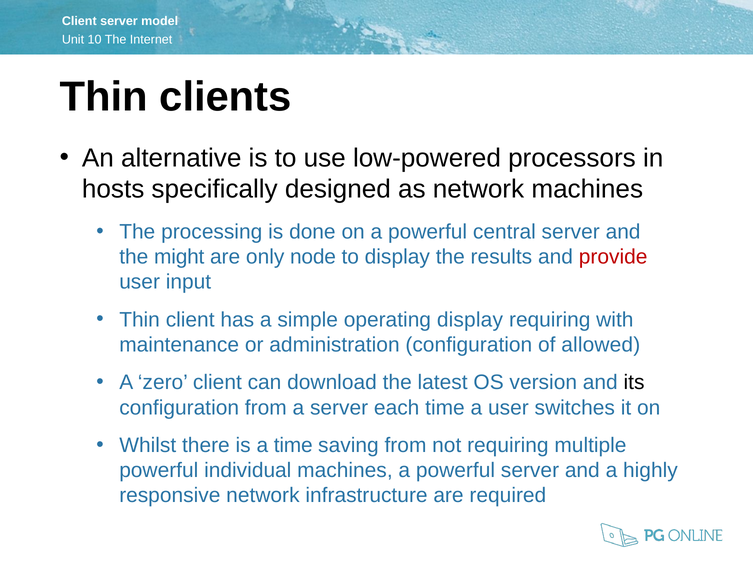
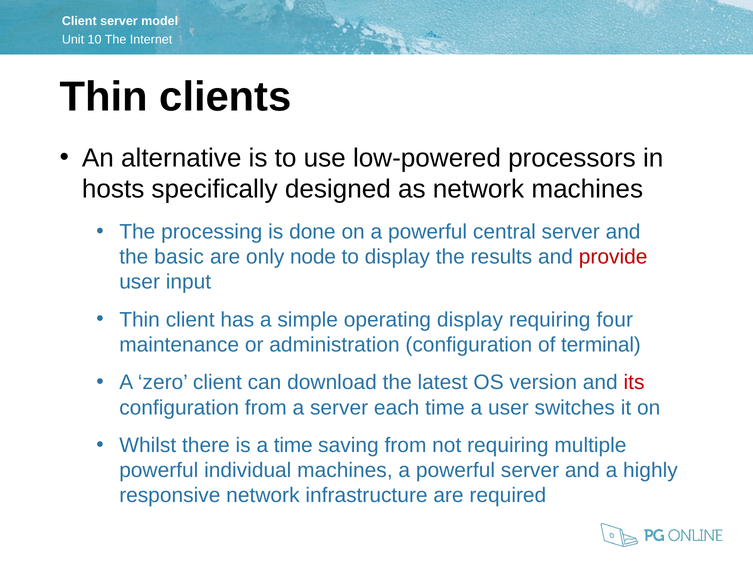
might: might -> basic
with: with -> four
allowed: allowed -> terminal
its colour: black -> red
